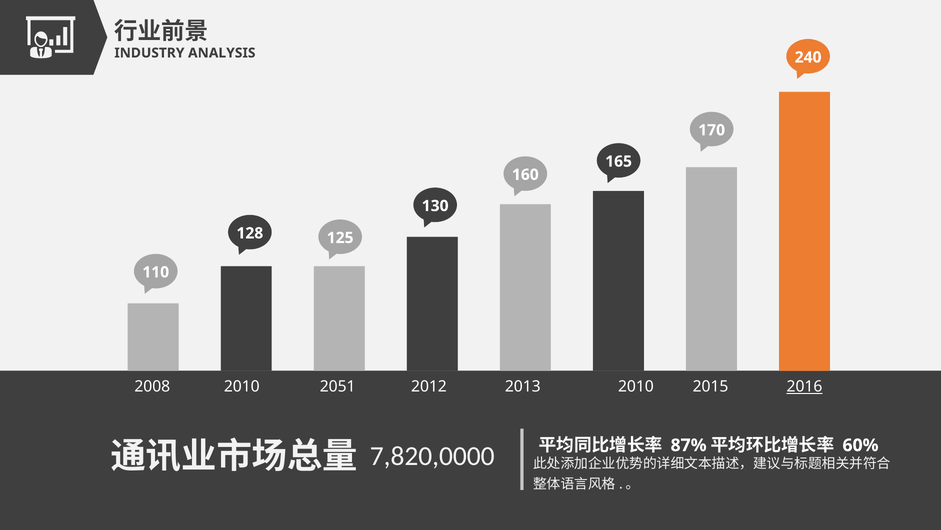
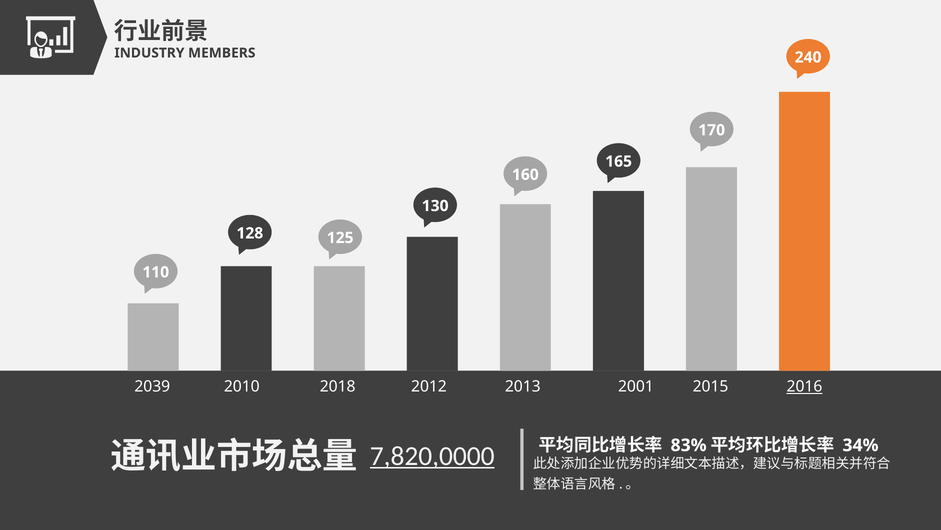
ANALYSIS: ANALYSIS -> MEMBERS
2008: 2008 -> 2039
2051: 2051 -> 2018
2013 2010: 2010 -> 2001
87%: 87% -> 83%
60%: 60% -> 34%
7,820,0000 underline: none -> present
